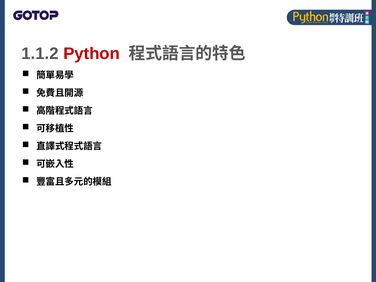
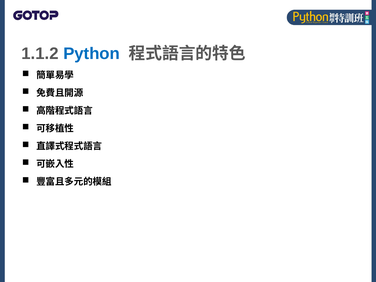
Python colour: red -> blue
